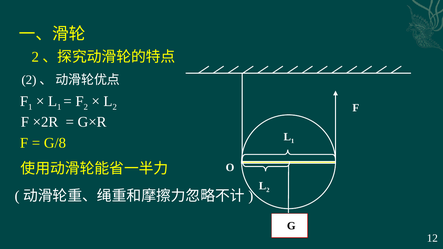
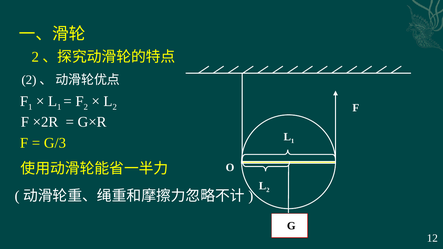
G/8: G/8 -> G/3
